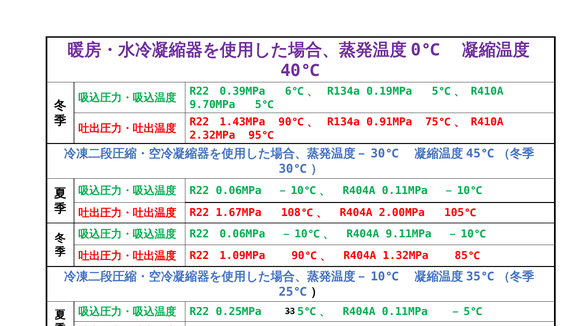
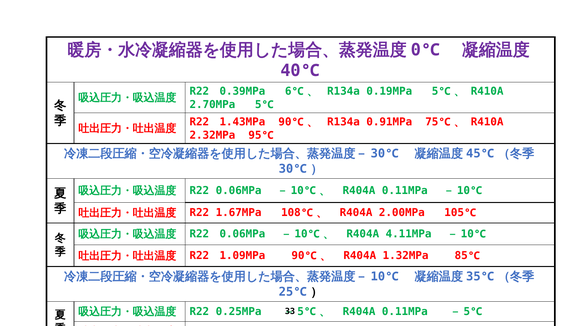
9.70MPa: 9.70MPa -> 2.70MPa
9.11MPa: 9.11MPa -> 4.11MPa
